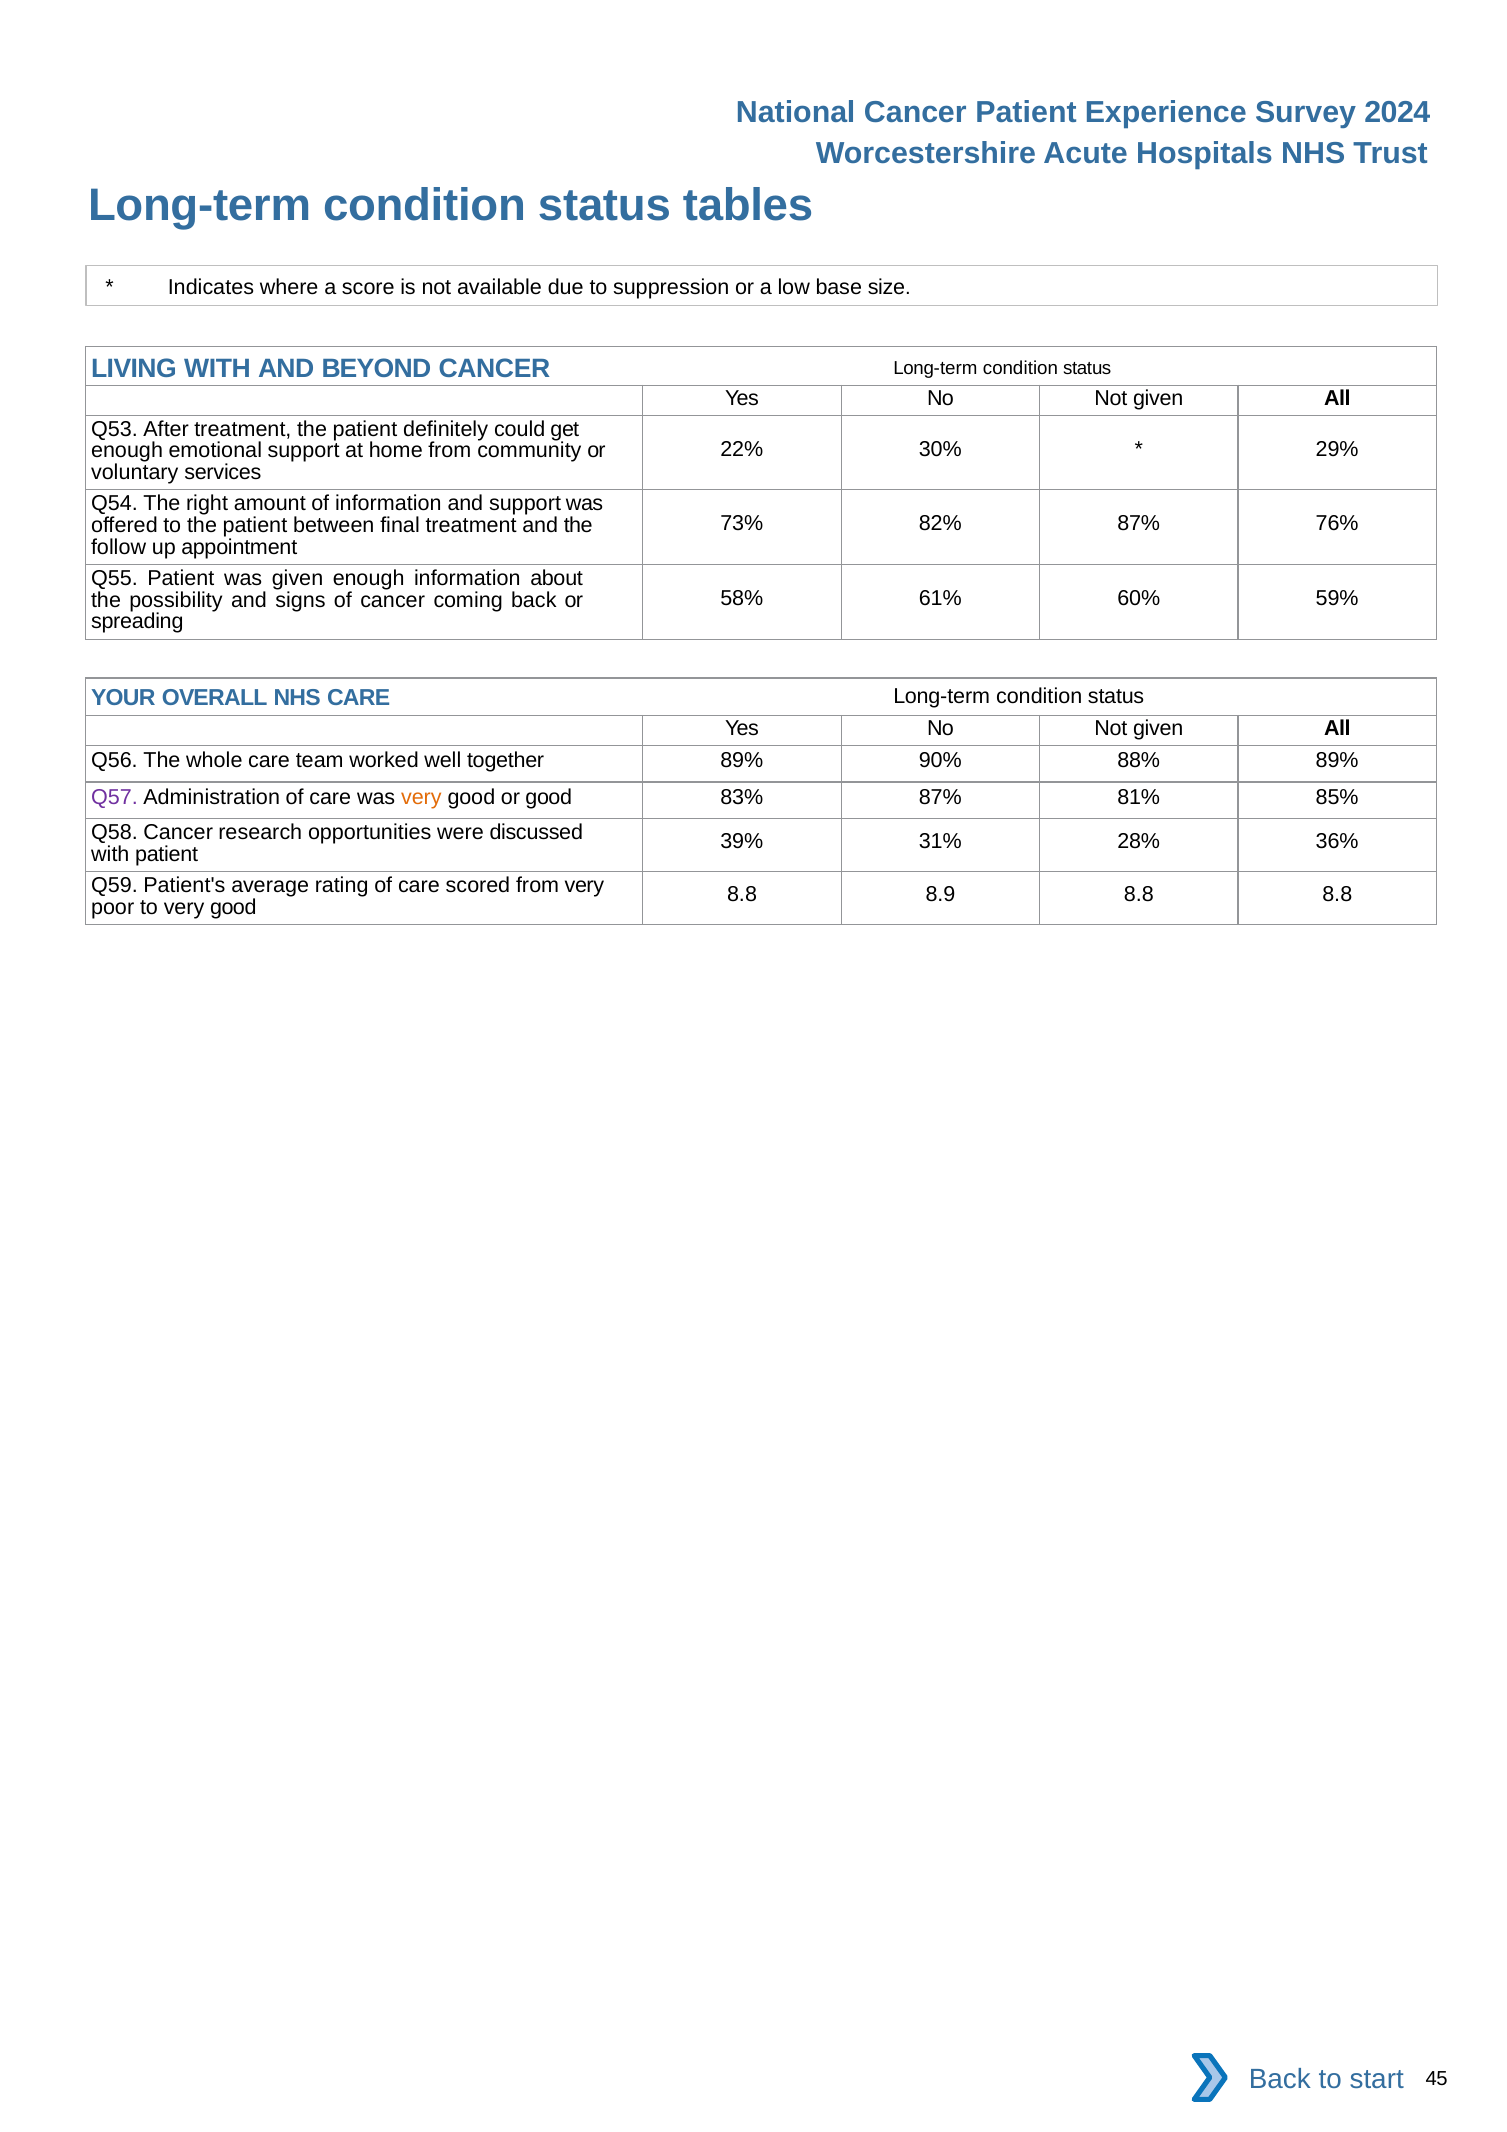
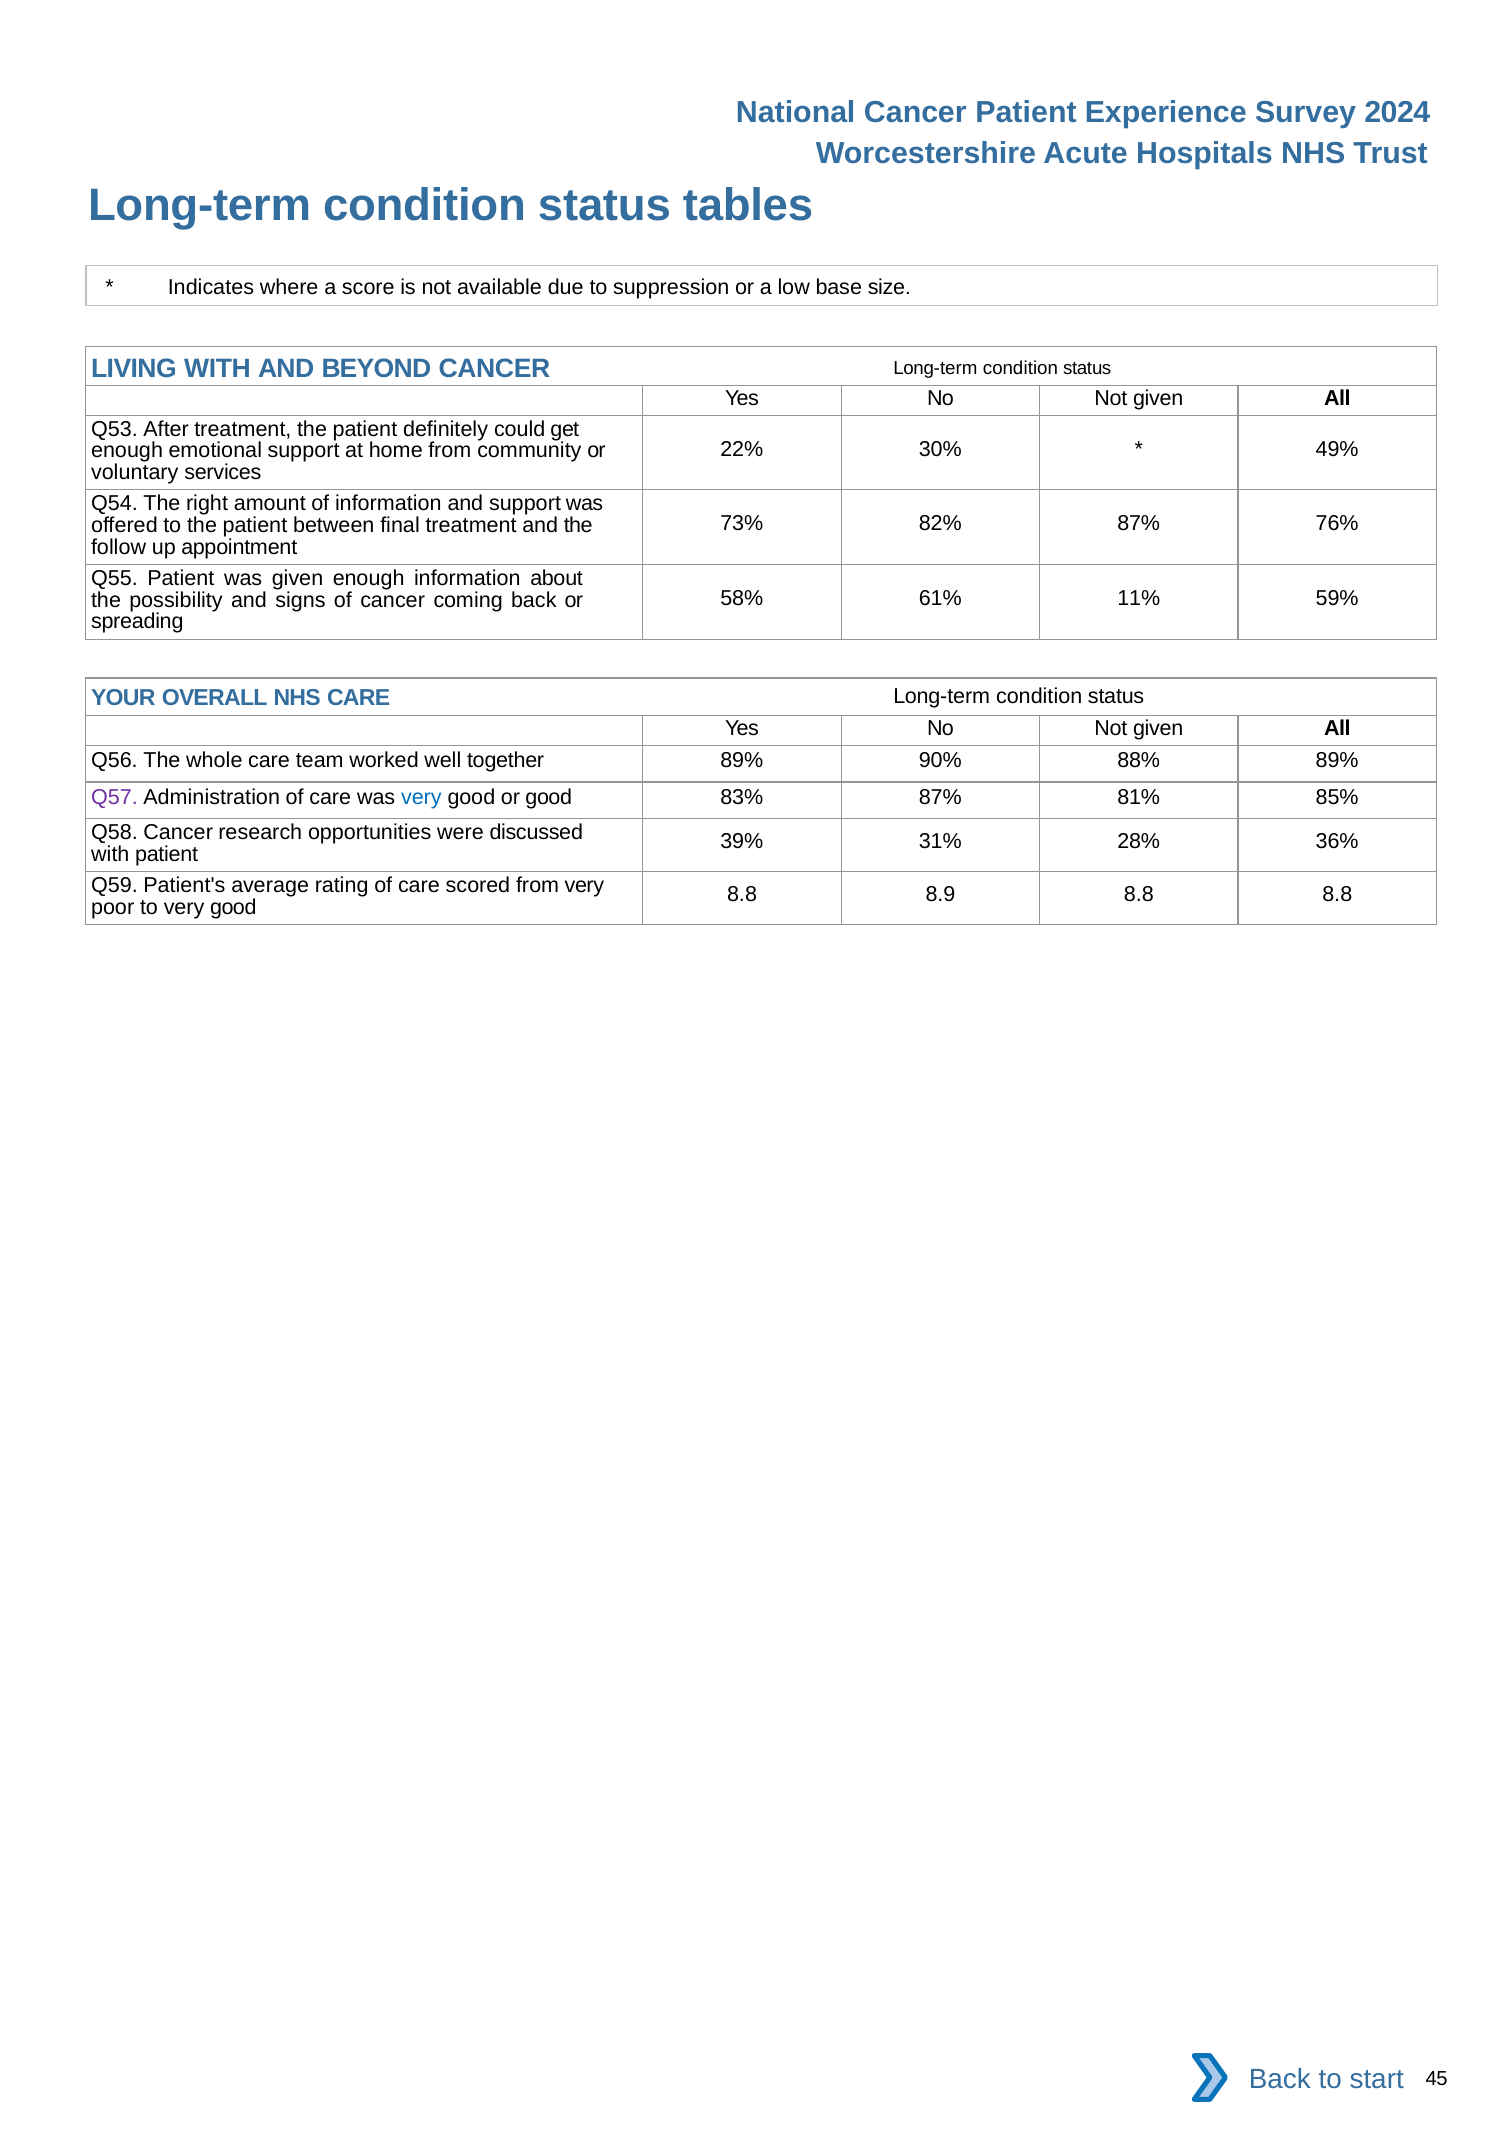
29%: 29% -> 49%
60%: 60% -> 11%
very at (421, 797) colour: orange -> blue
